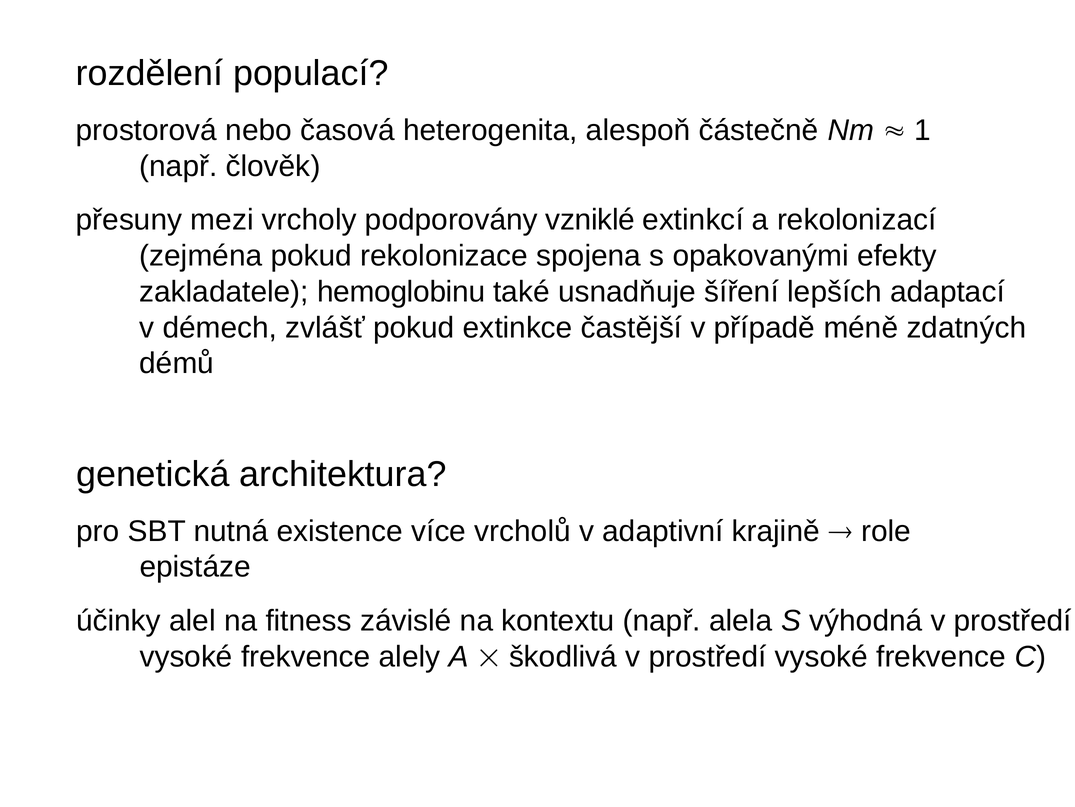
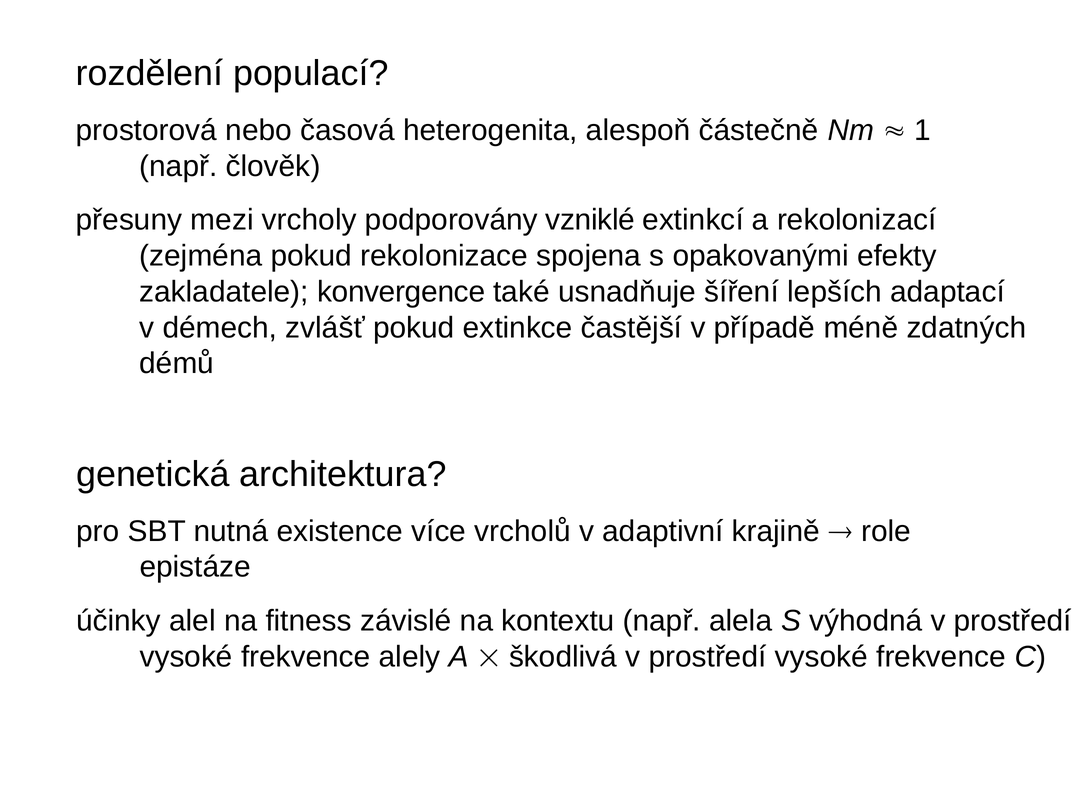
hemoglobinu: hemoglobinu -> konvergence
